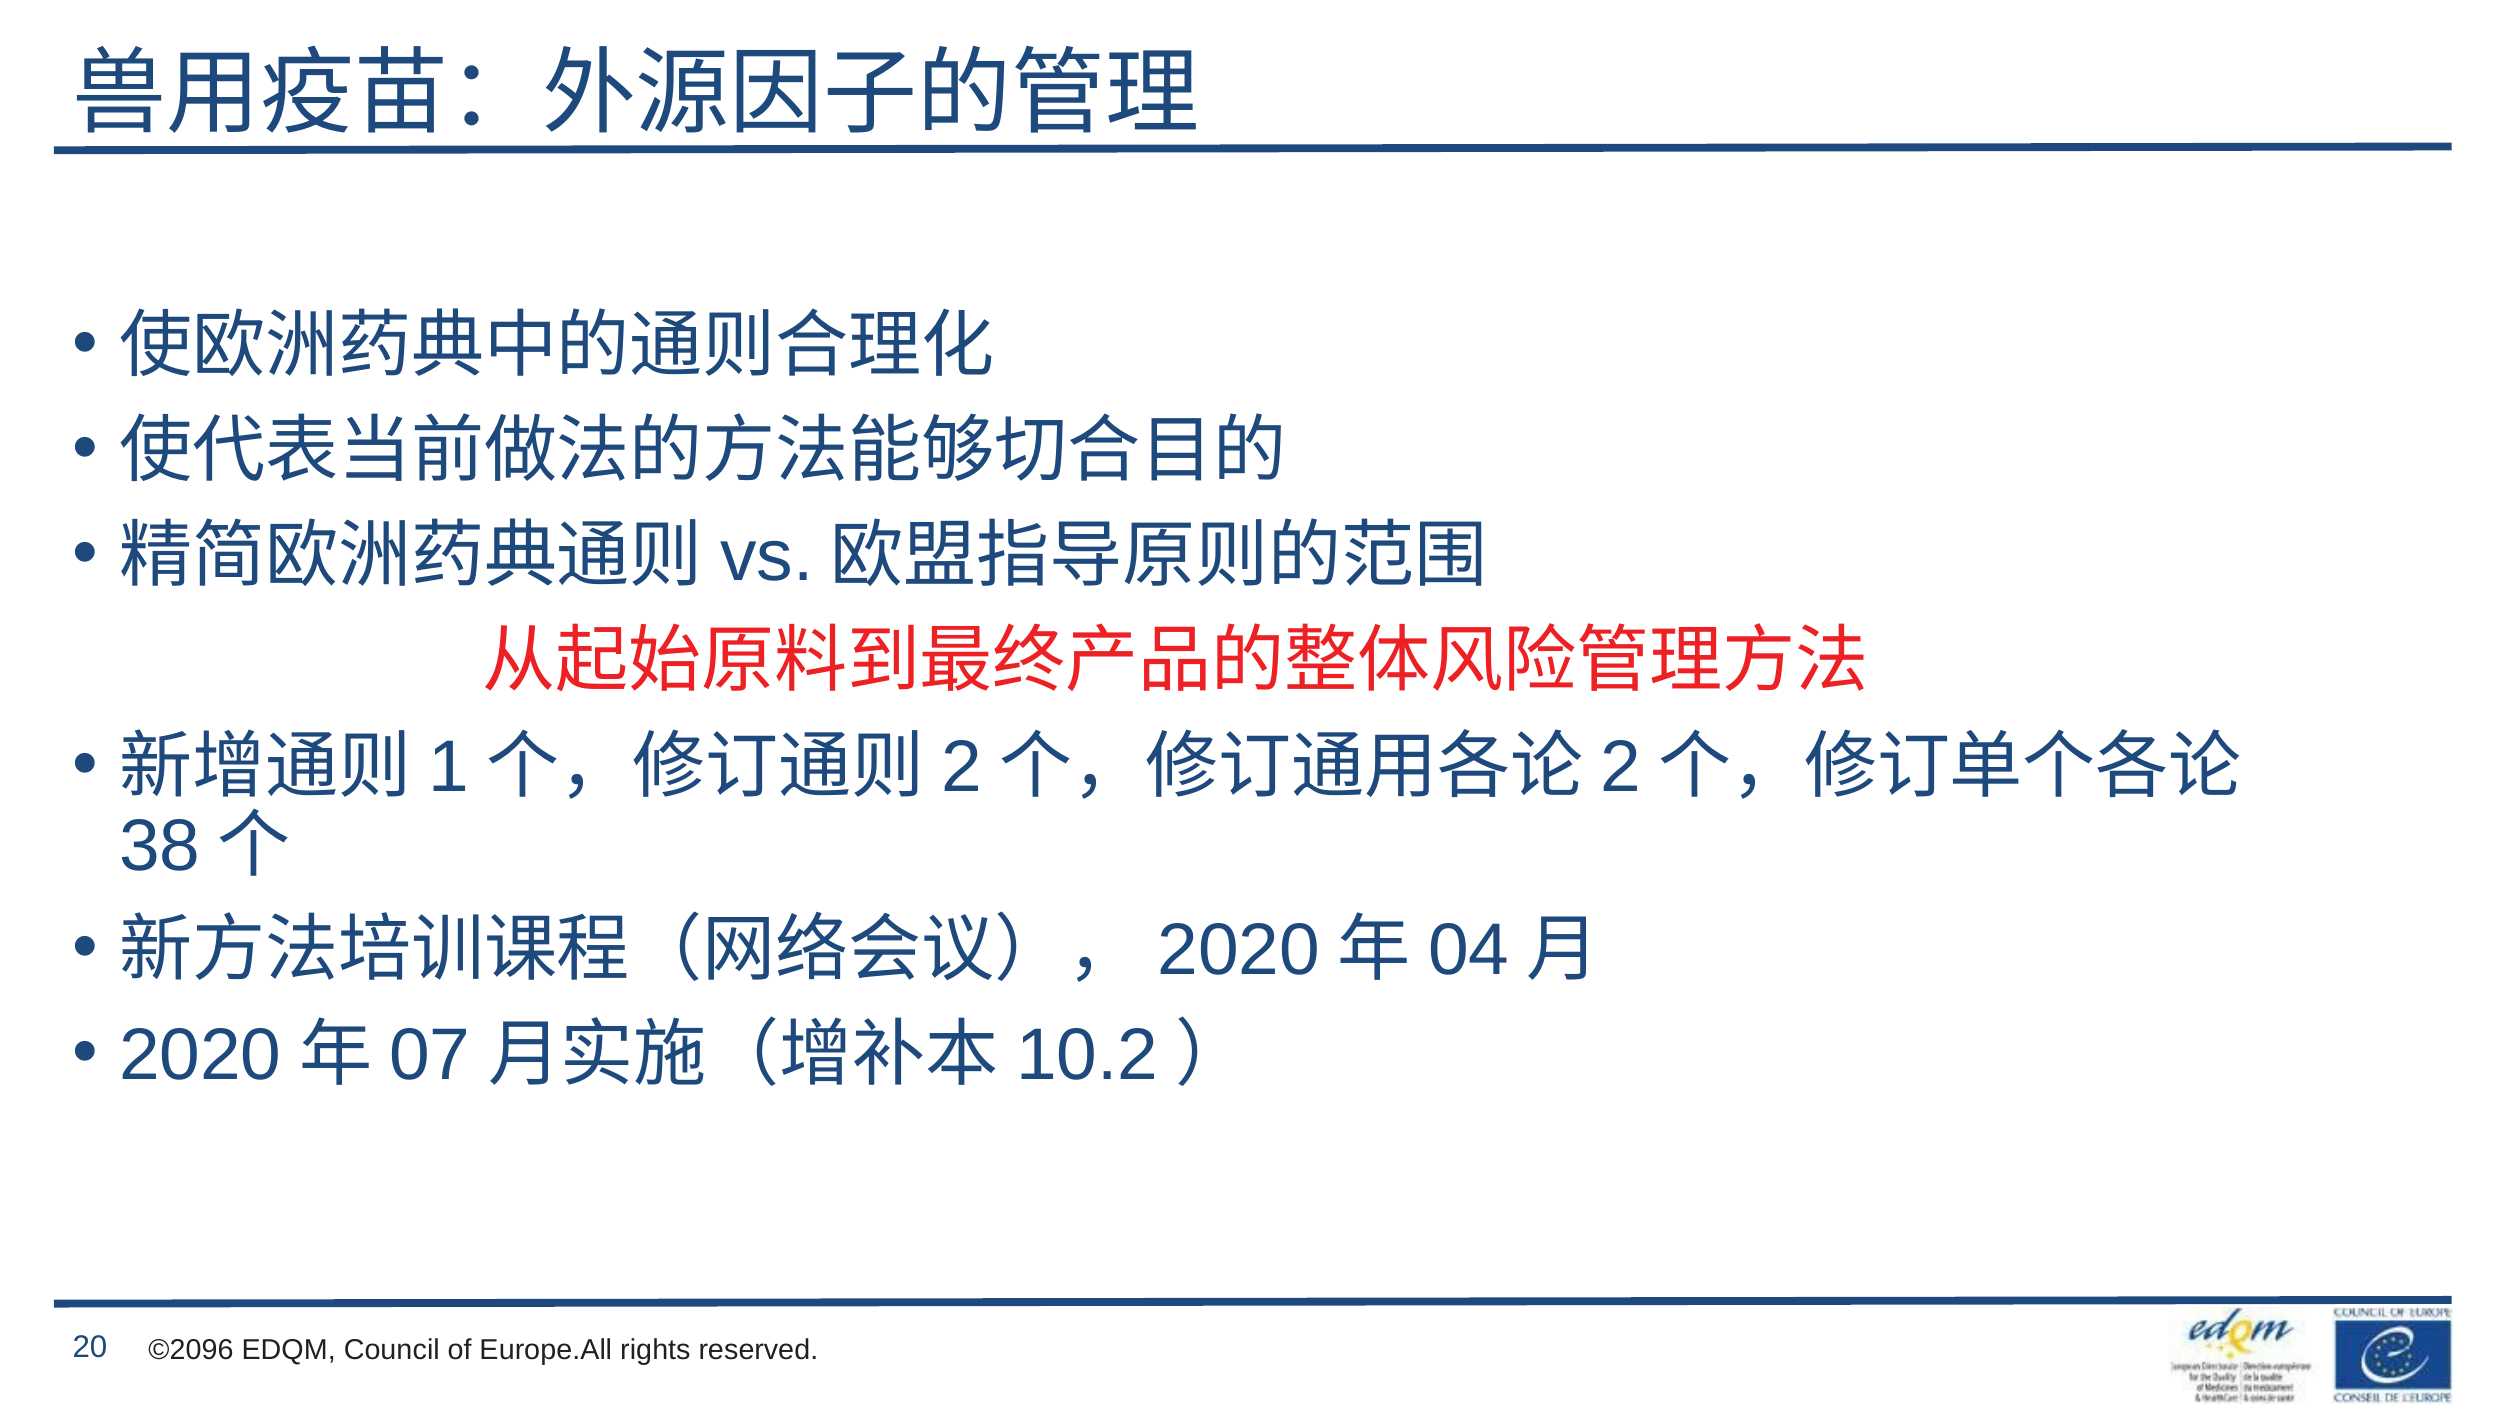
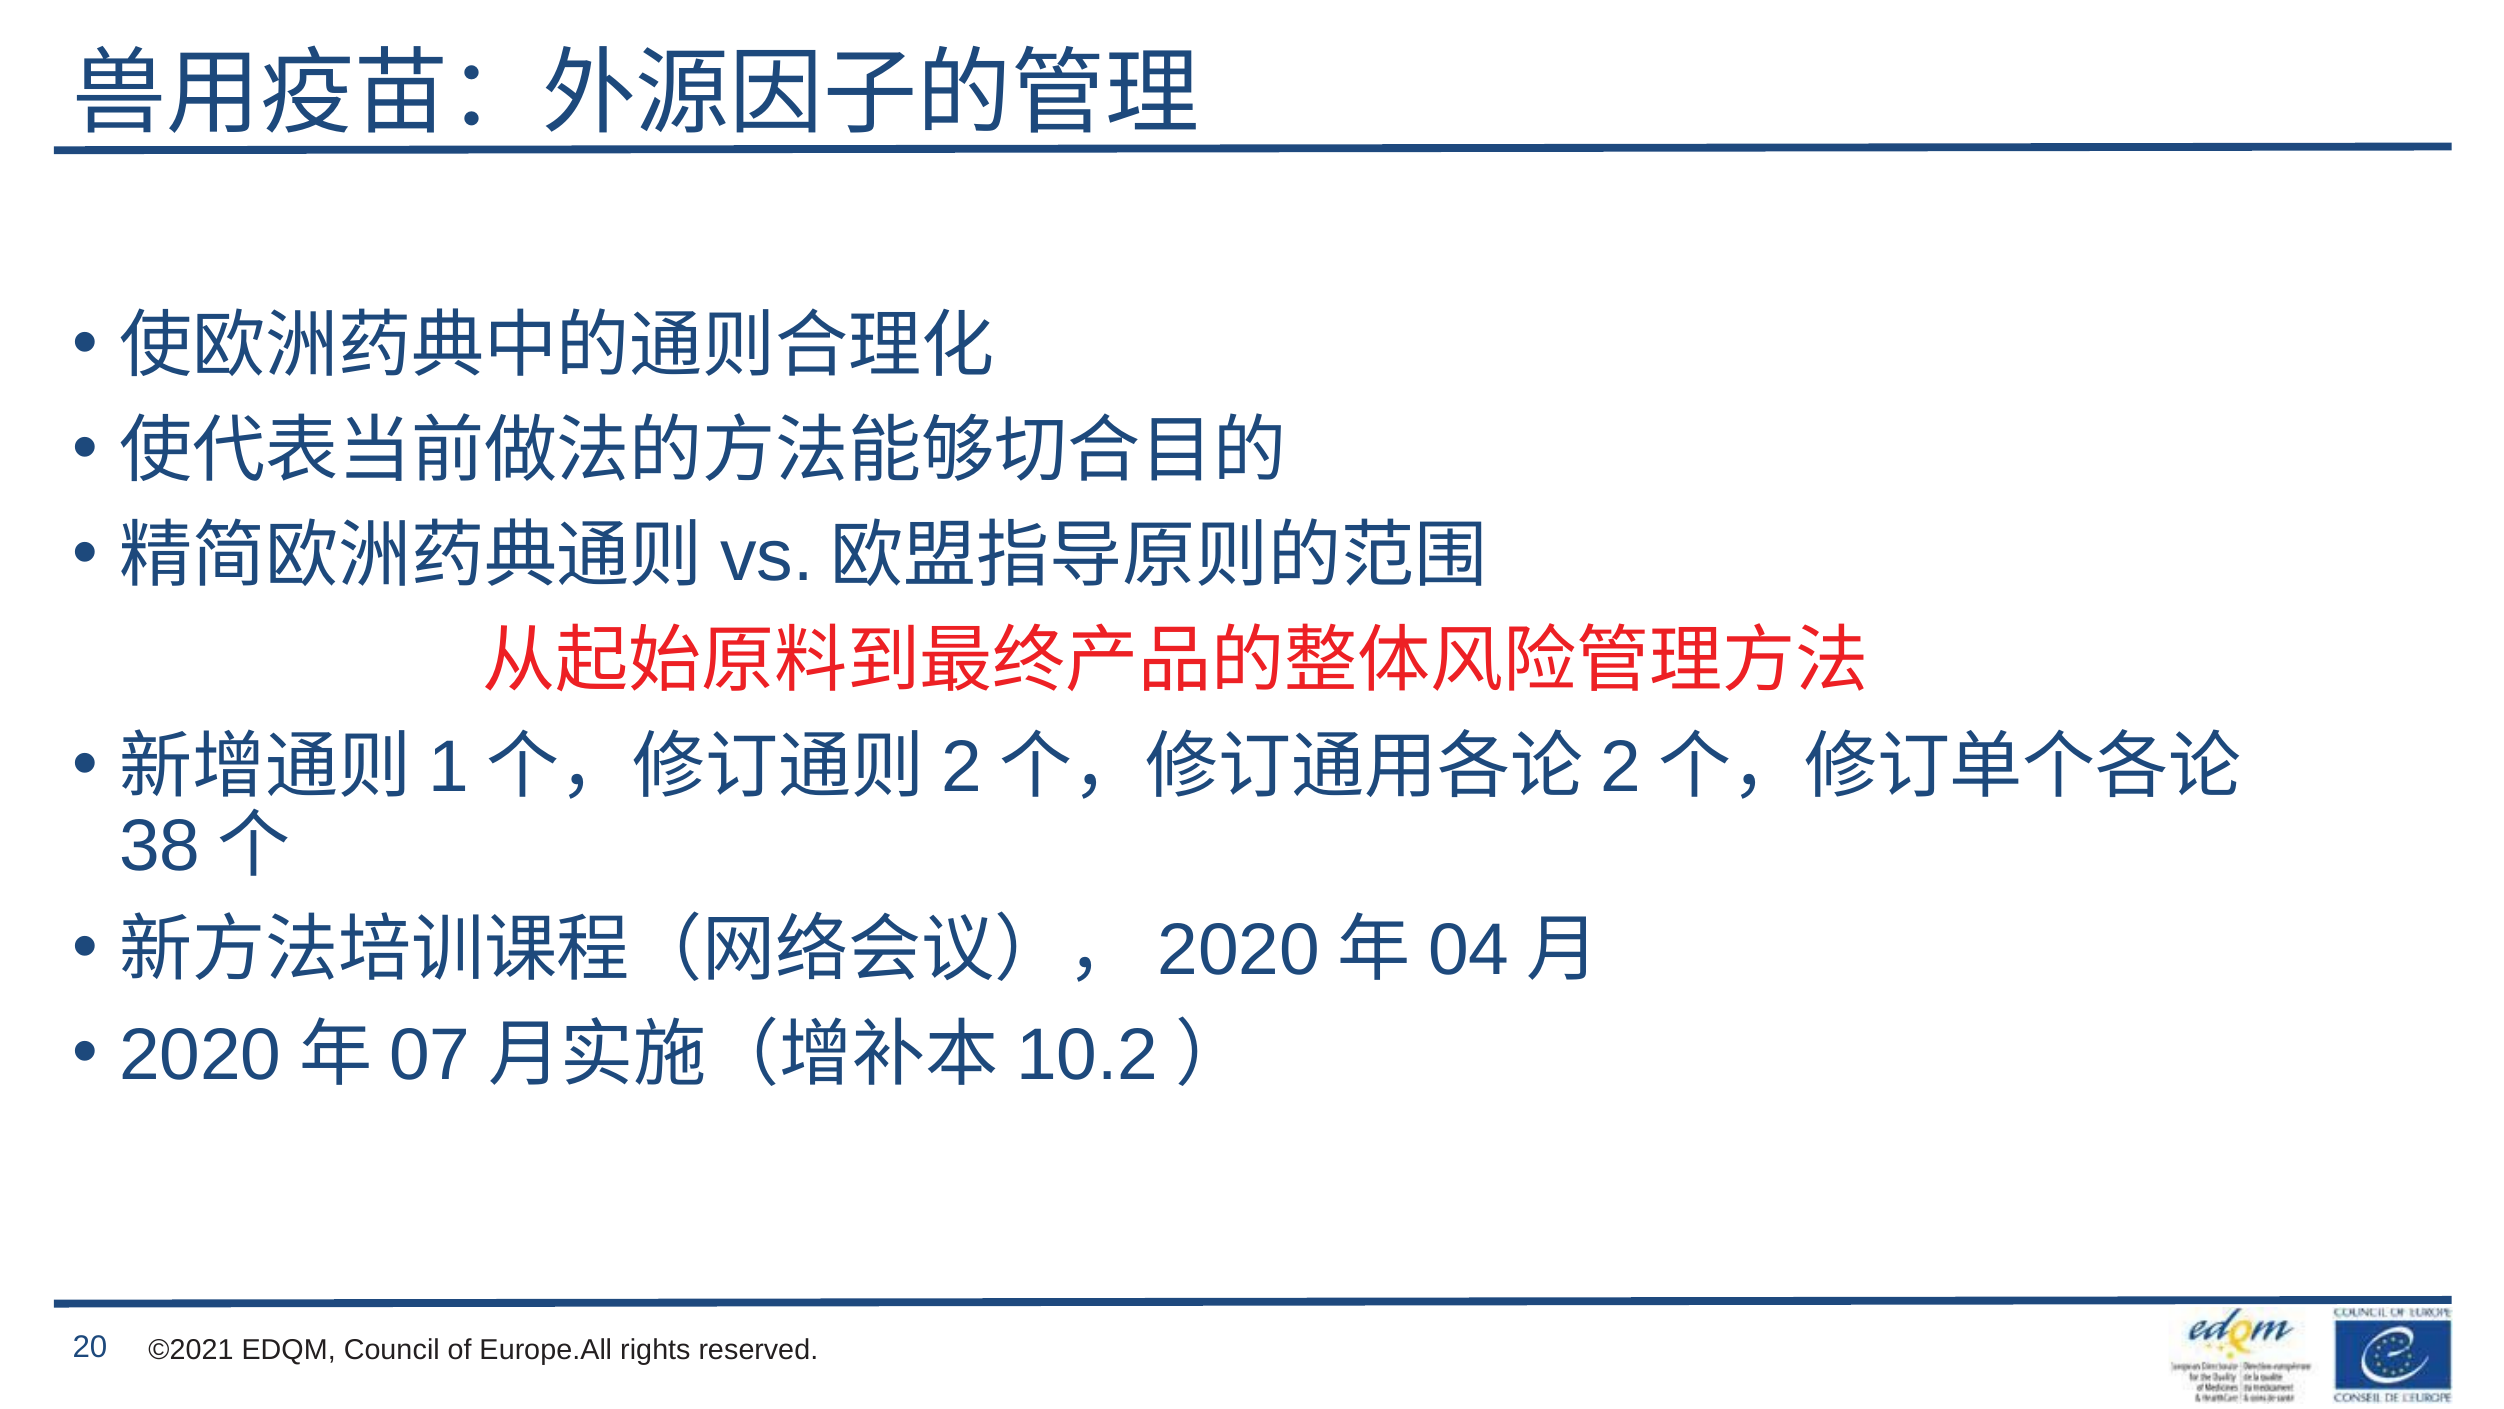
©2096: ©2096 -> ©2021
